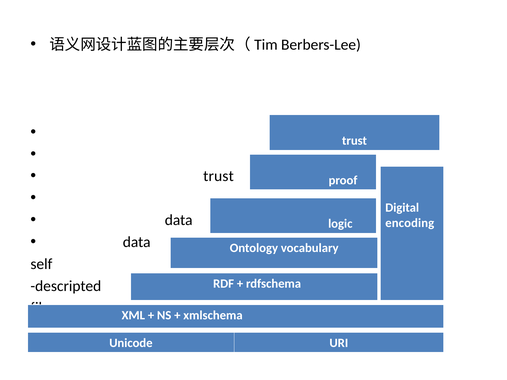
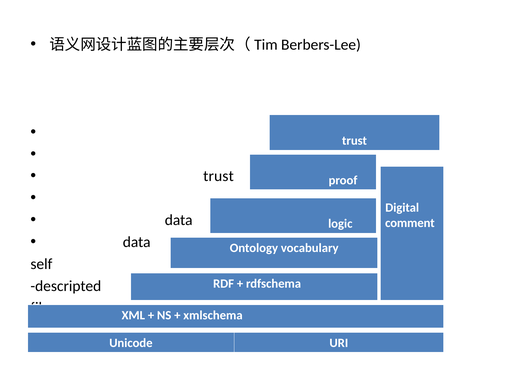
encoding: encoding -> comment
